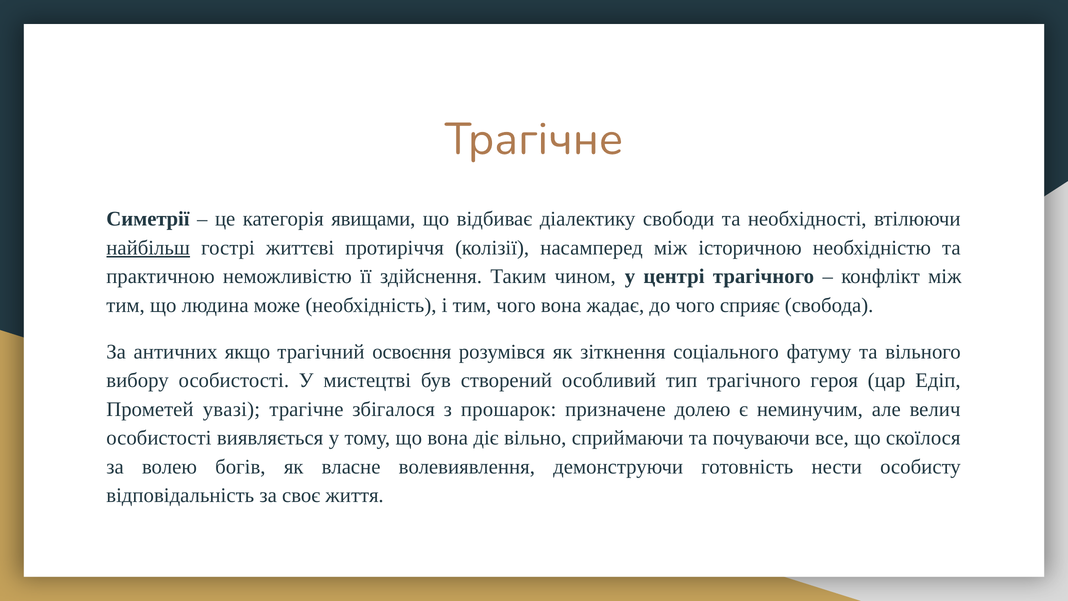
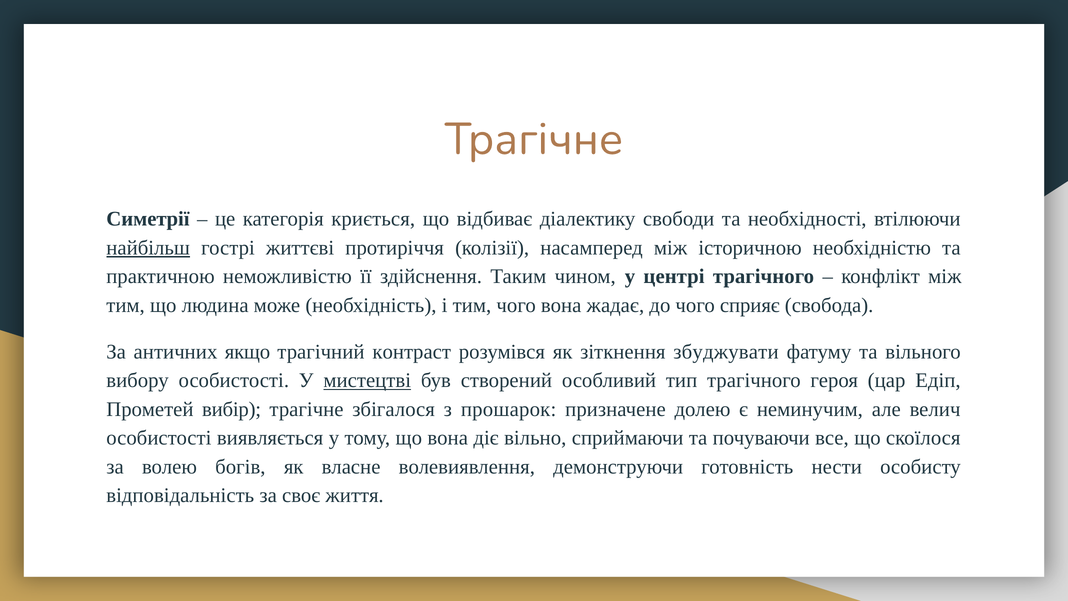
явищами: явищами -> криється
освоєння: освоєння -> контраст
соціального: соціального -> збуджувати
мистецтві underline: none -> present
увазі: увазі -> вибір
